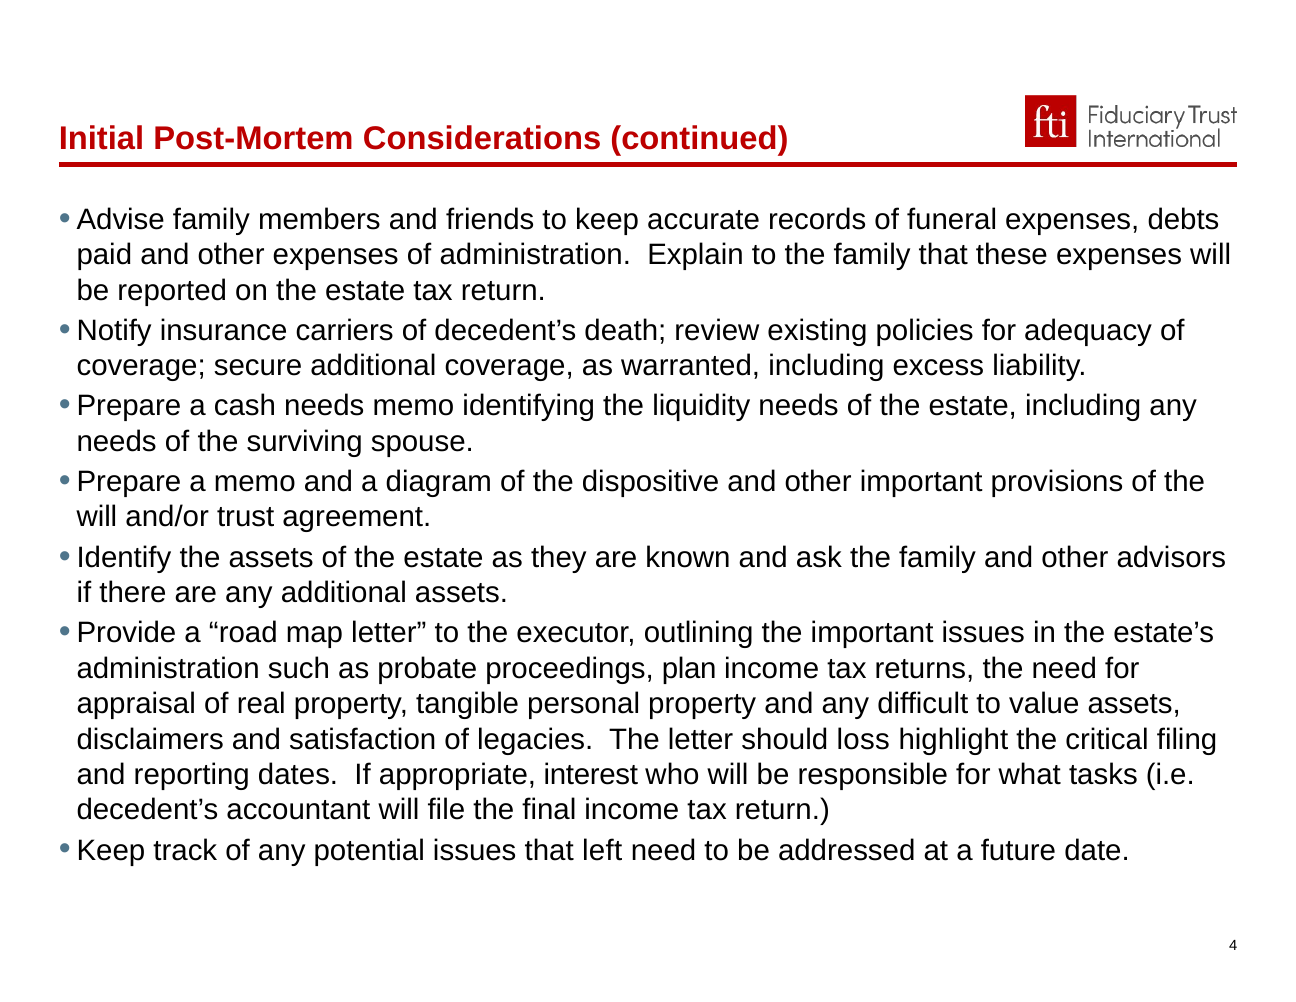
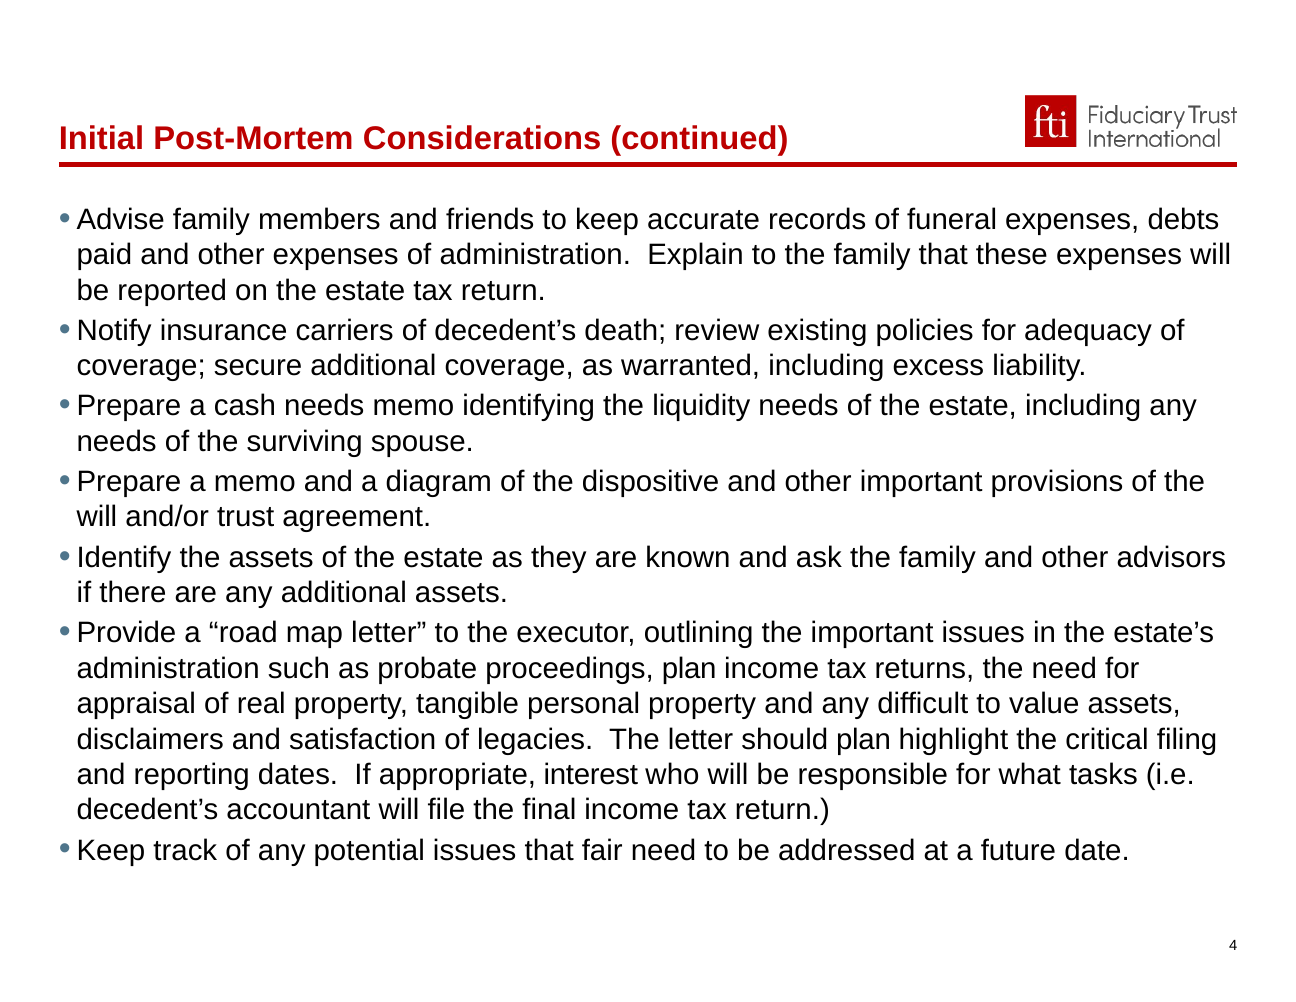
should loss: loss -> plan
left: left -> fair
